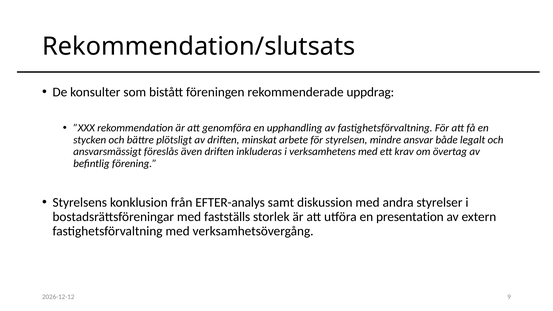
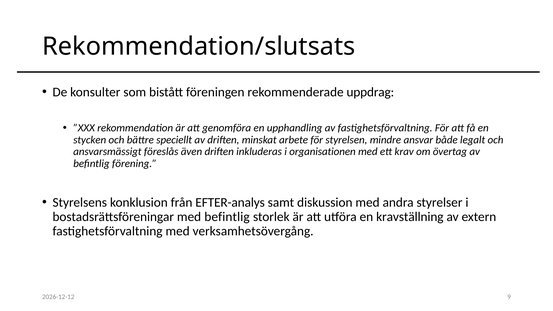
plötsligt: plötsligt -> speciellt
verksamhetens: verksamhetens -> organisationen
med fastställs: fastställs -> befintlig
presentation: presentation -> kravställning
